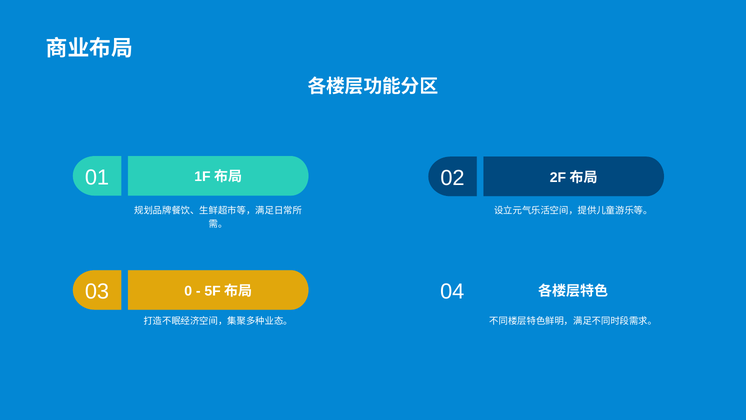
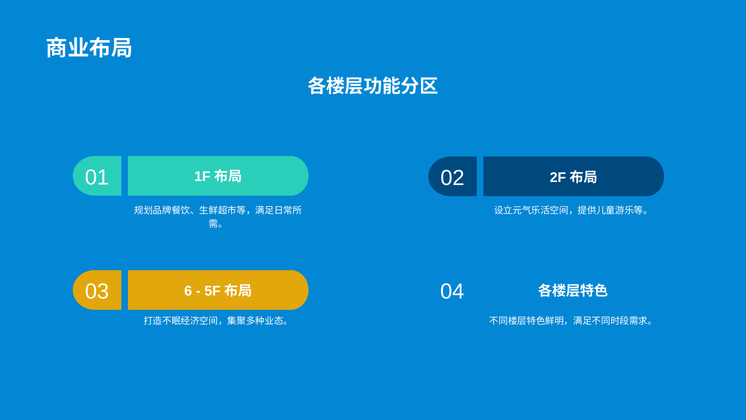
0: 0 -> 6
